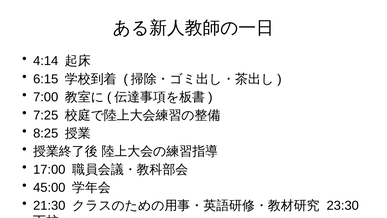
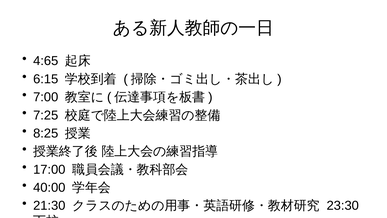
4:14: 4:14 -> 4:65
45:00: 45:00 -> 40:00
